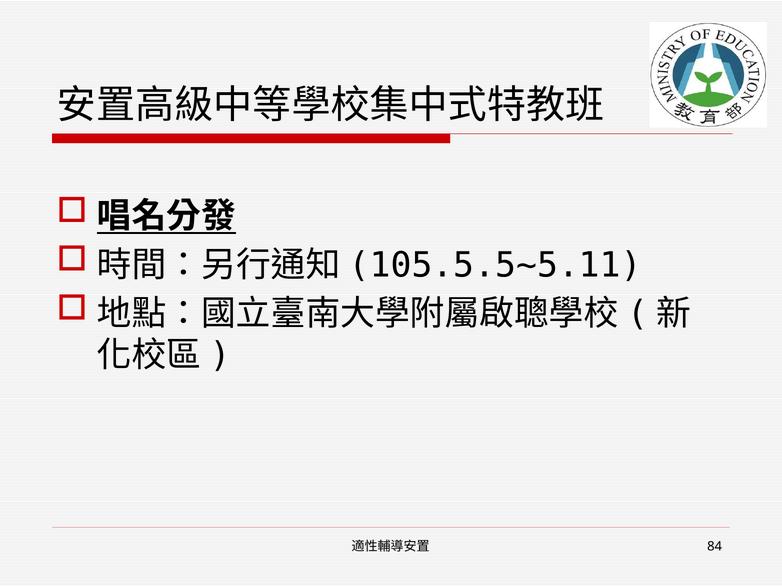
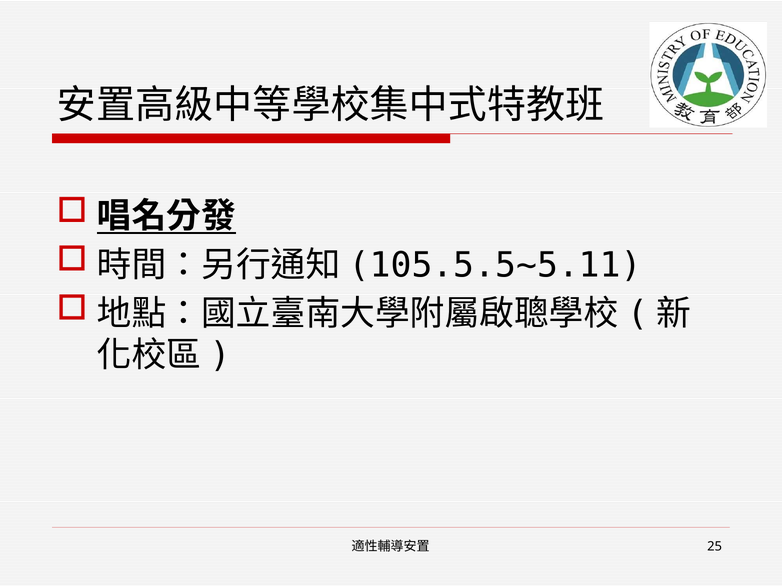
84: 84 -> 25
